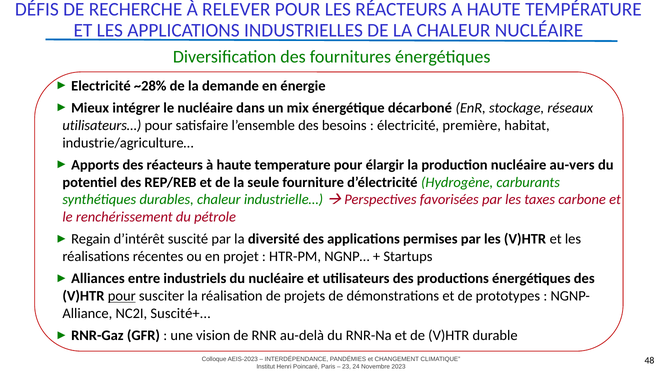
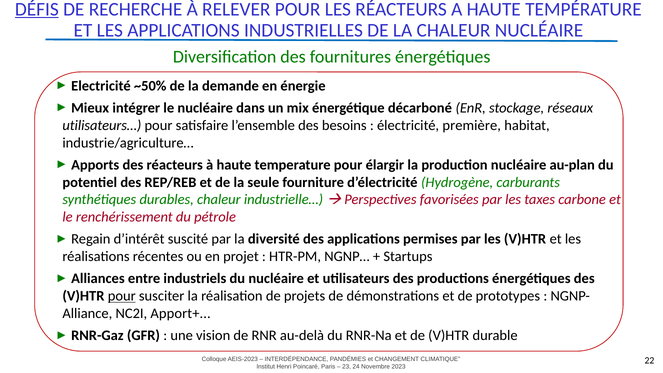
DÉFIS underline: none -> present
~28%: ~28% -> ~50%
au-vers: au-vers -> au-plan
Suscité+: Suscité+ -> Apport+
48: 48 -> 22
